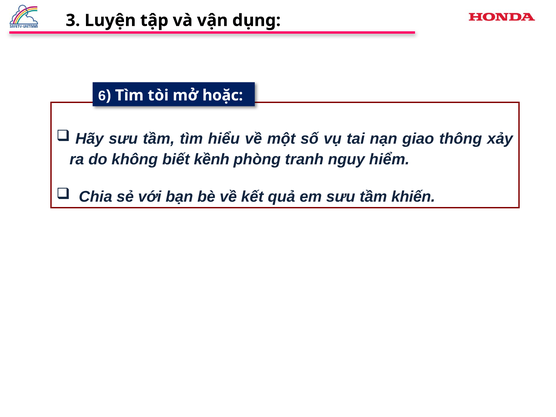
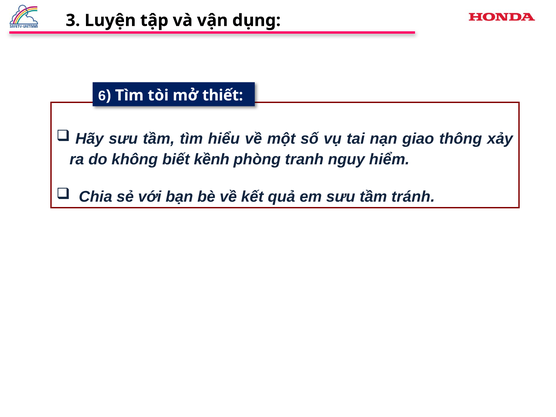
hoặc: hoặc -> thiết
khiến: khiến -> tránh
